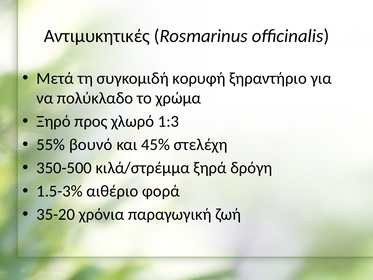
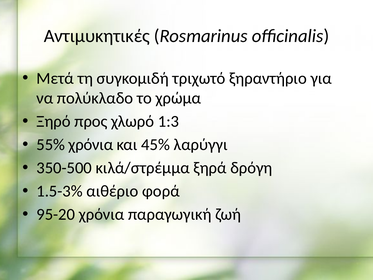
κορυφή: κορυφή -> τριχωτό
55% βουνό: βουνό -> χρόνια
στελέχη: στελέχη -> λαρύγγι
35-20: 35-20 -> 95-20
